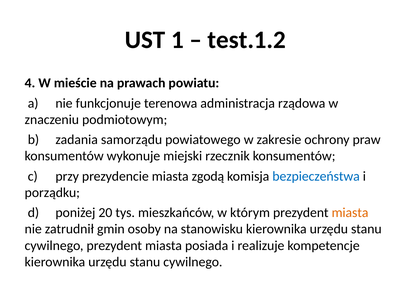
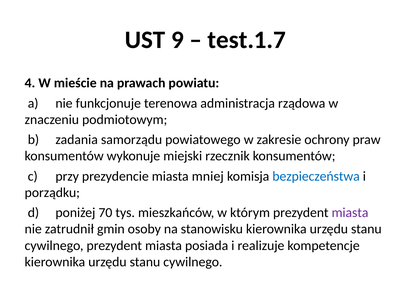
1: 1 -> 9
test.1.2: test.1.2 -> test.1.7
zgodą: zgodą -> mniej
20: 20 -> 70
miasta at (350, 213) colour: orange -> purple
